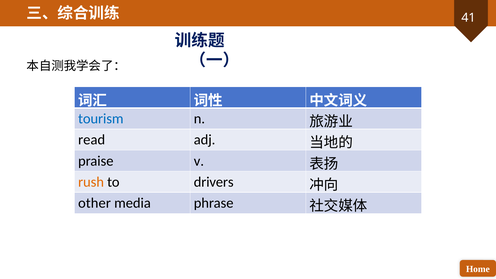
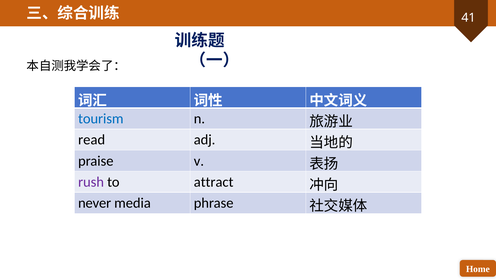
rush colour: orange -> purple
drivers: drivers -> attract
other: other -> never
